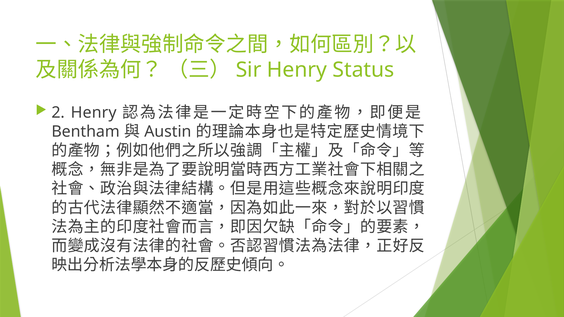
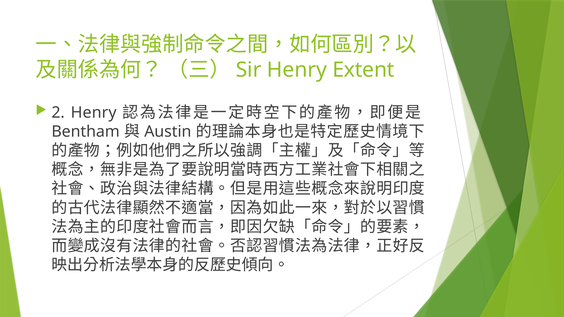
Status: Status -> Extent
